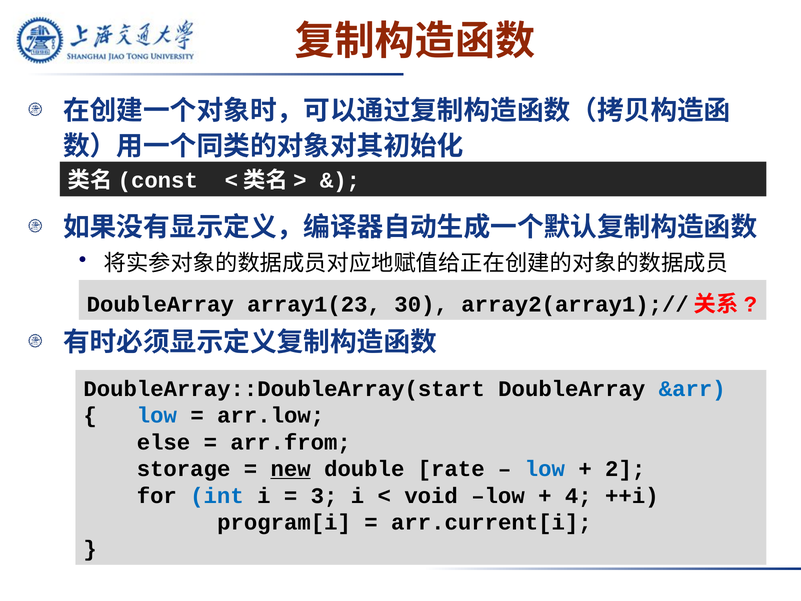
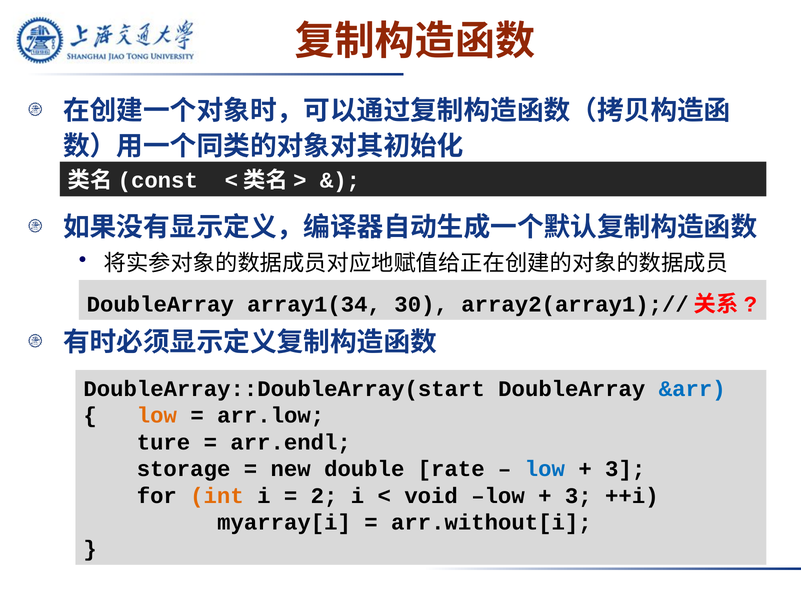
array1(23: array1(23 -> array1(34
low at (157, 415) colour: blue -> orange
else: else -> ture
arr.from: arr.from -> arr.endl
new underline: present -> none
2 at (625, 469): 2 -> 3
int colour: blue -> orange
3: 3 -> 2
4 at (578, 495): 4 -> 3
program[i: program[i -> myarray[i
arr.current[i: arr.current[i -> arr.without[i
